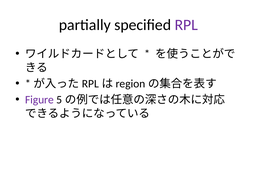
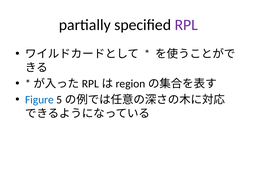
Figure colour: purple -> blue
